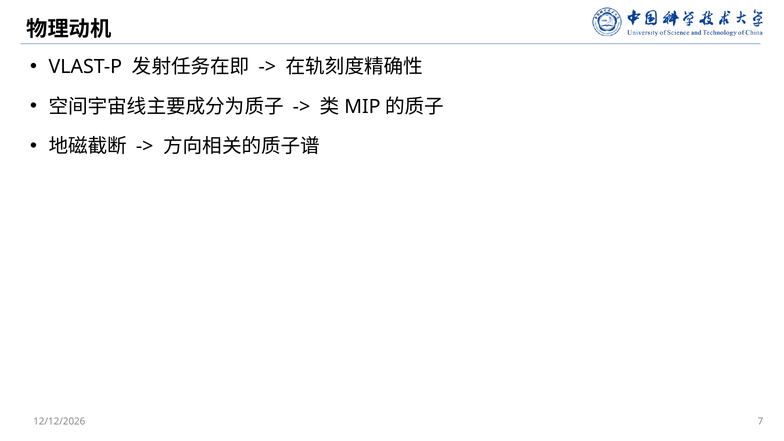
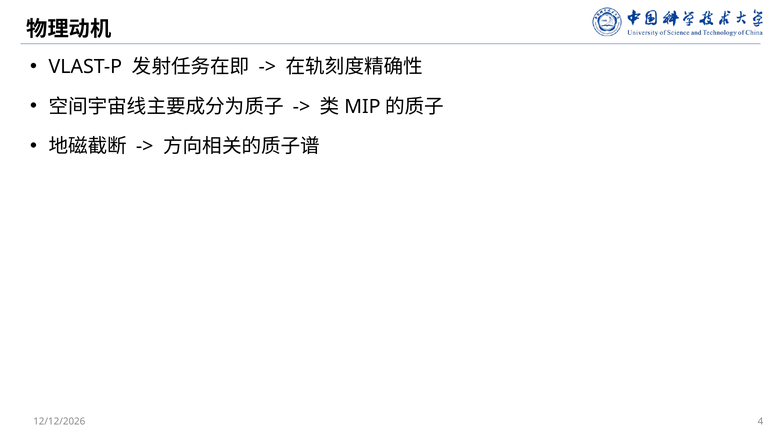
7: 7 -> 4
